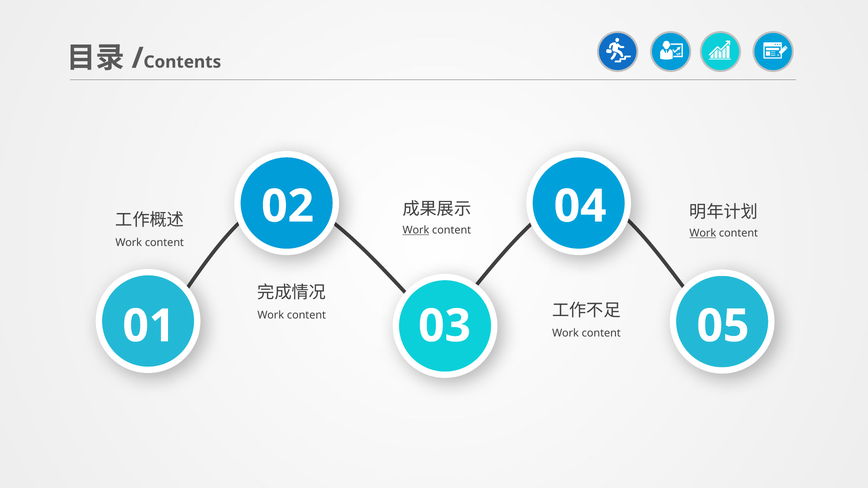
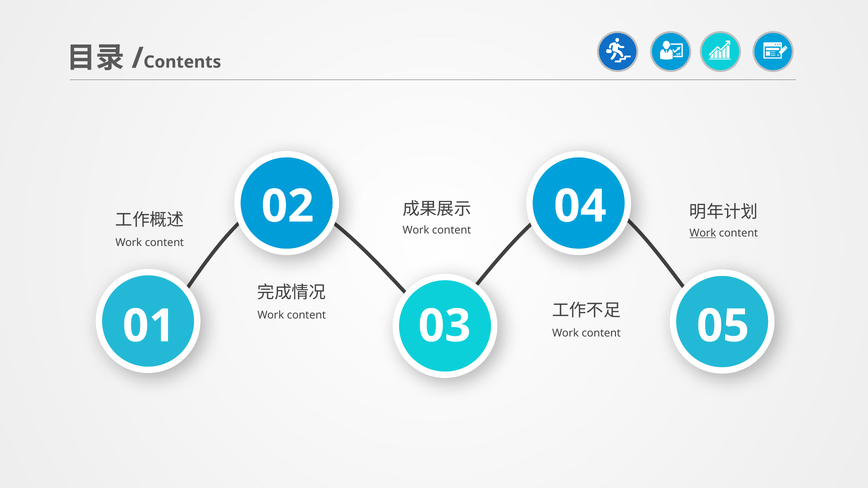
Work at (416, 230) underline: present -> none
